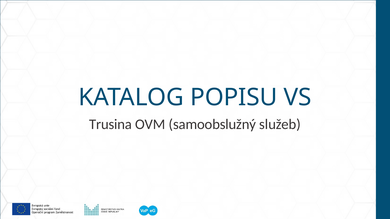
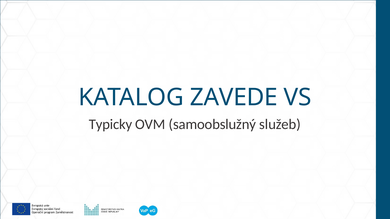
POPISU: POPISU -> ZAVEDE
Trusina: Trusina -> Typicky
